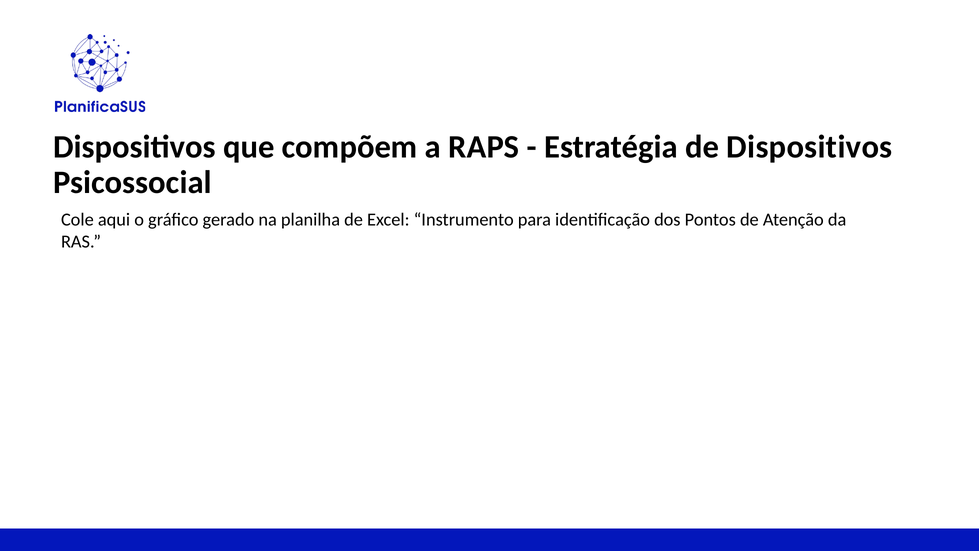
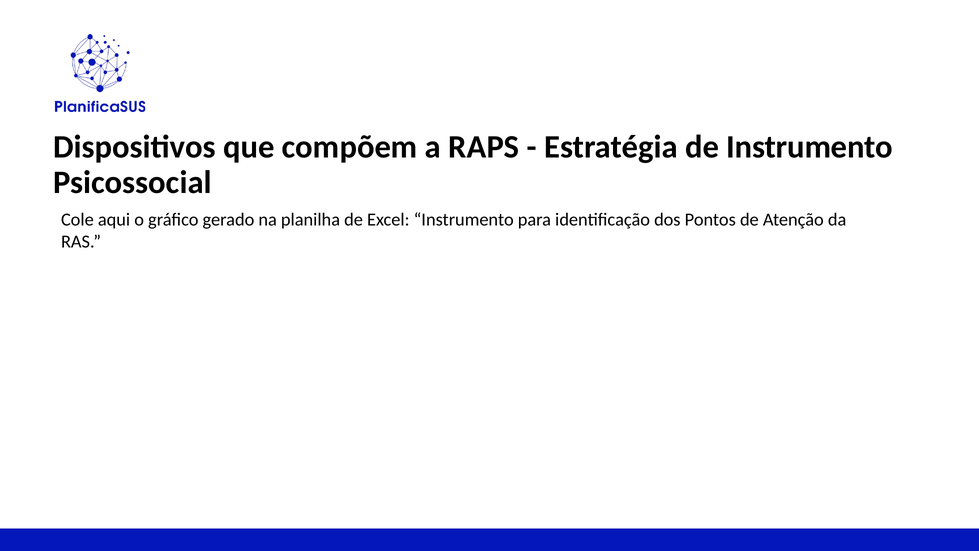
de Dispositivos: Dispositivos -> Instrumento
